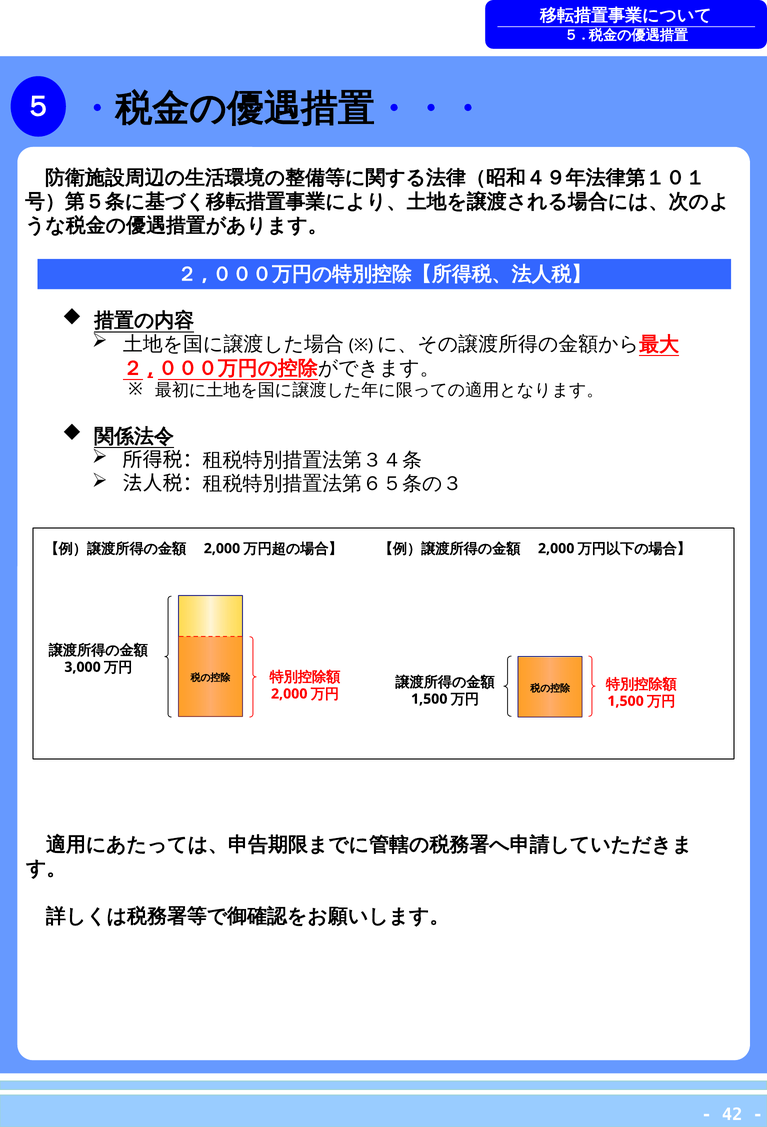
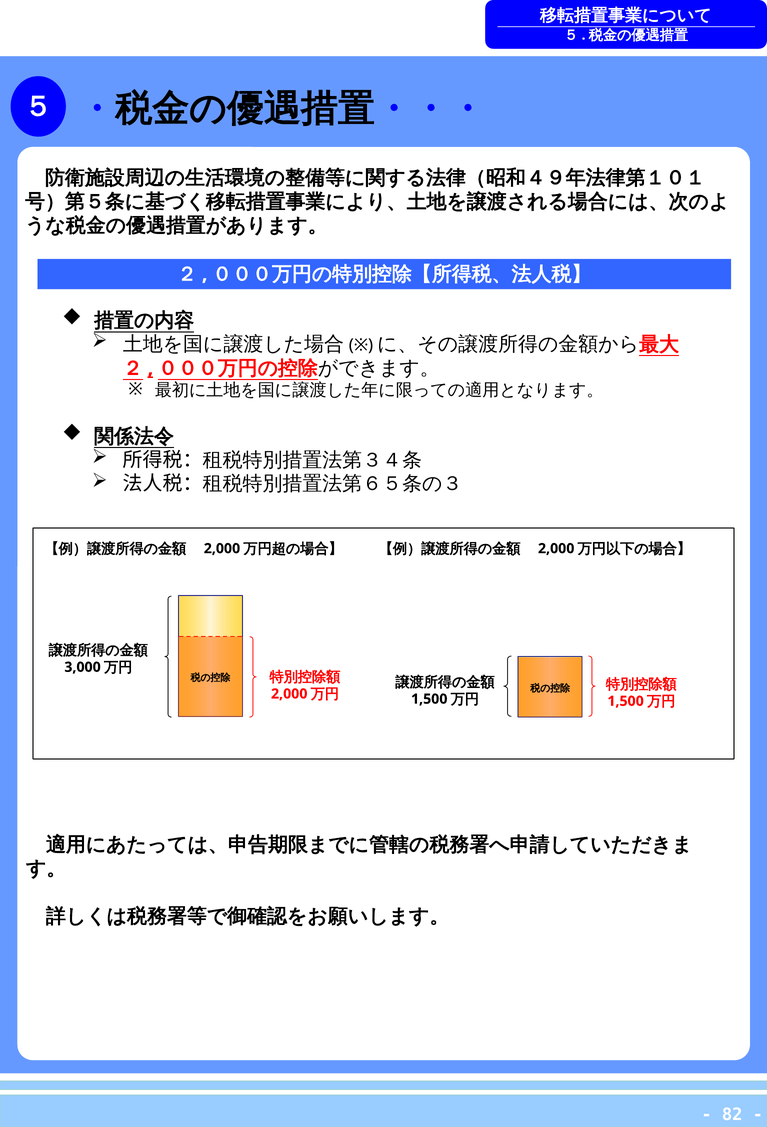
42: 42 -> 82
